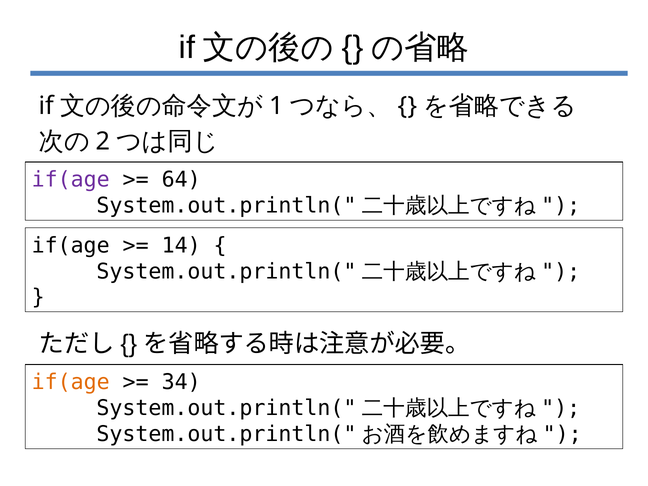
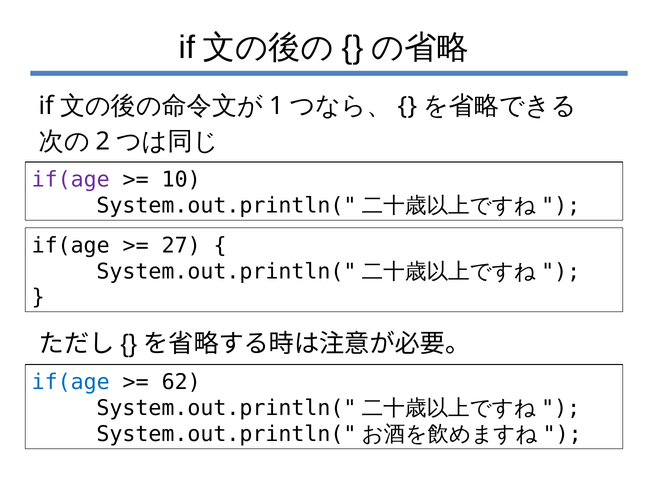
64: 64 -> 10
14: 14 -> 27
if(age at (71, 382) colour: orange -> blue
34: 34 -> 62
